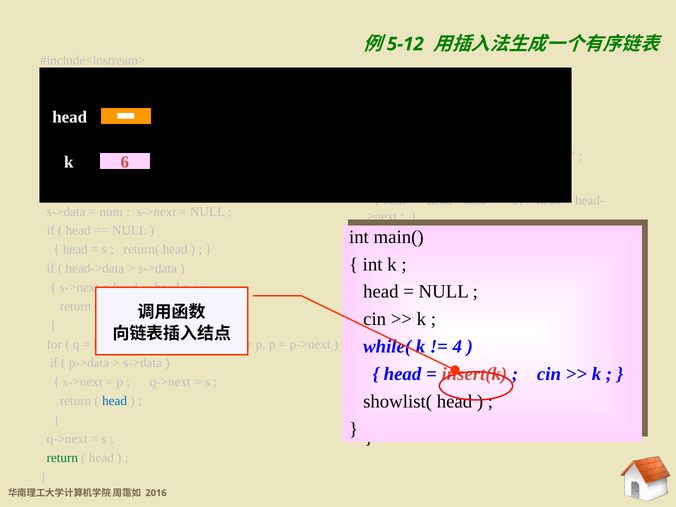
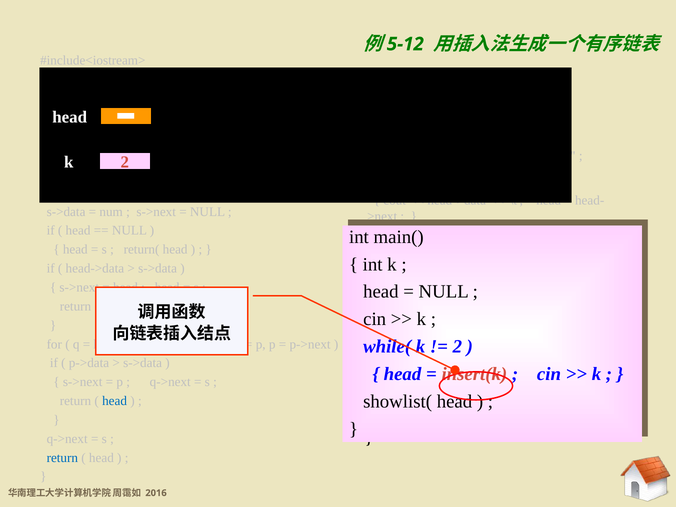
k 6: 6 -> 2
4 at (457, 347): 4 -> 2
return at (62, 458) colour: green -> blue
